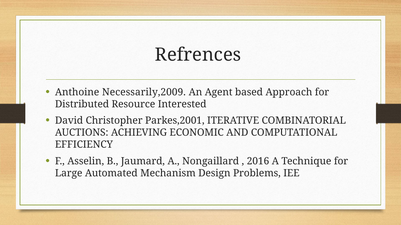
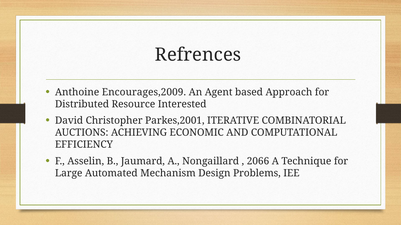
Necessarily,2009: Necessarily,2009 -> Encourages,2009
2016: 2016 -> 2066
